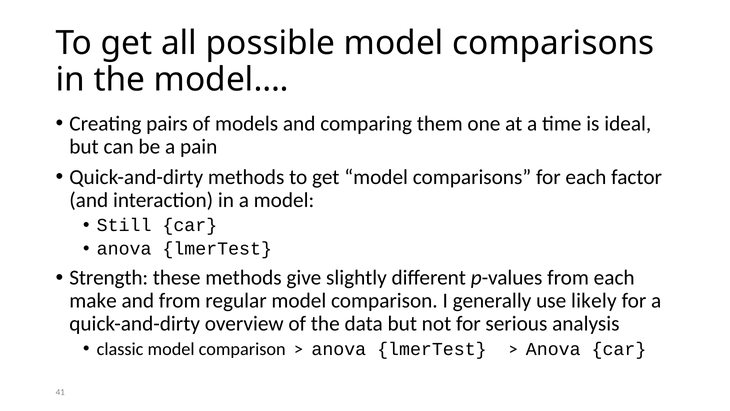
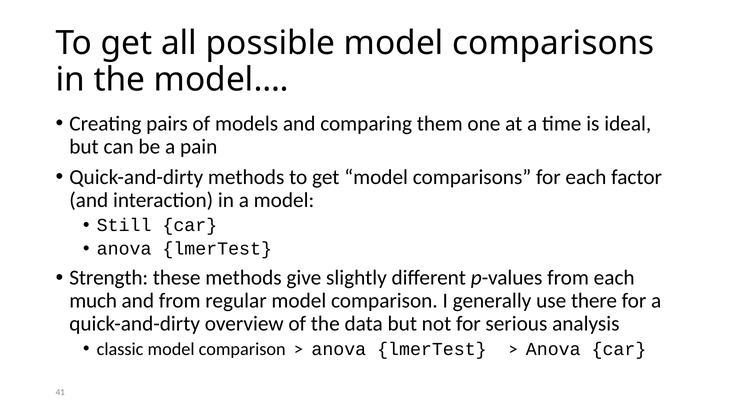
make: make -> much
likely: likely -> there
